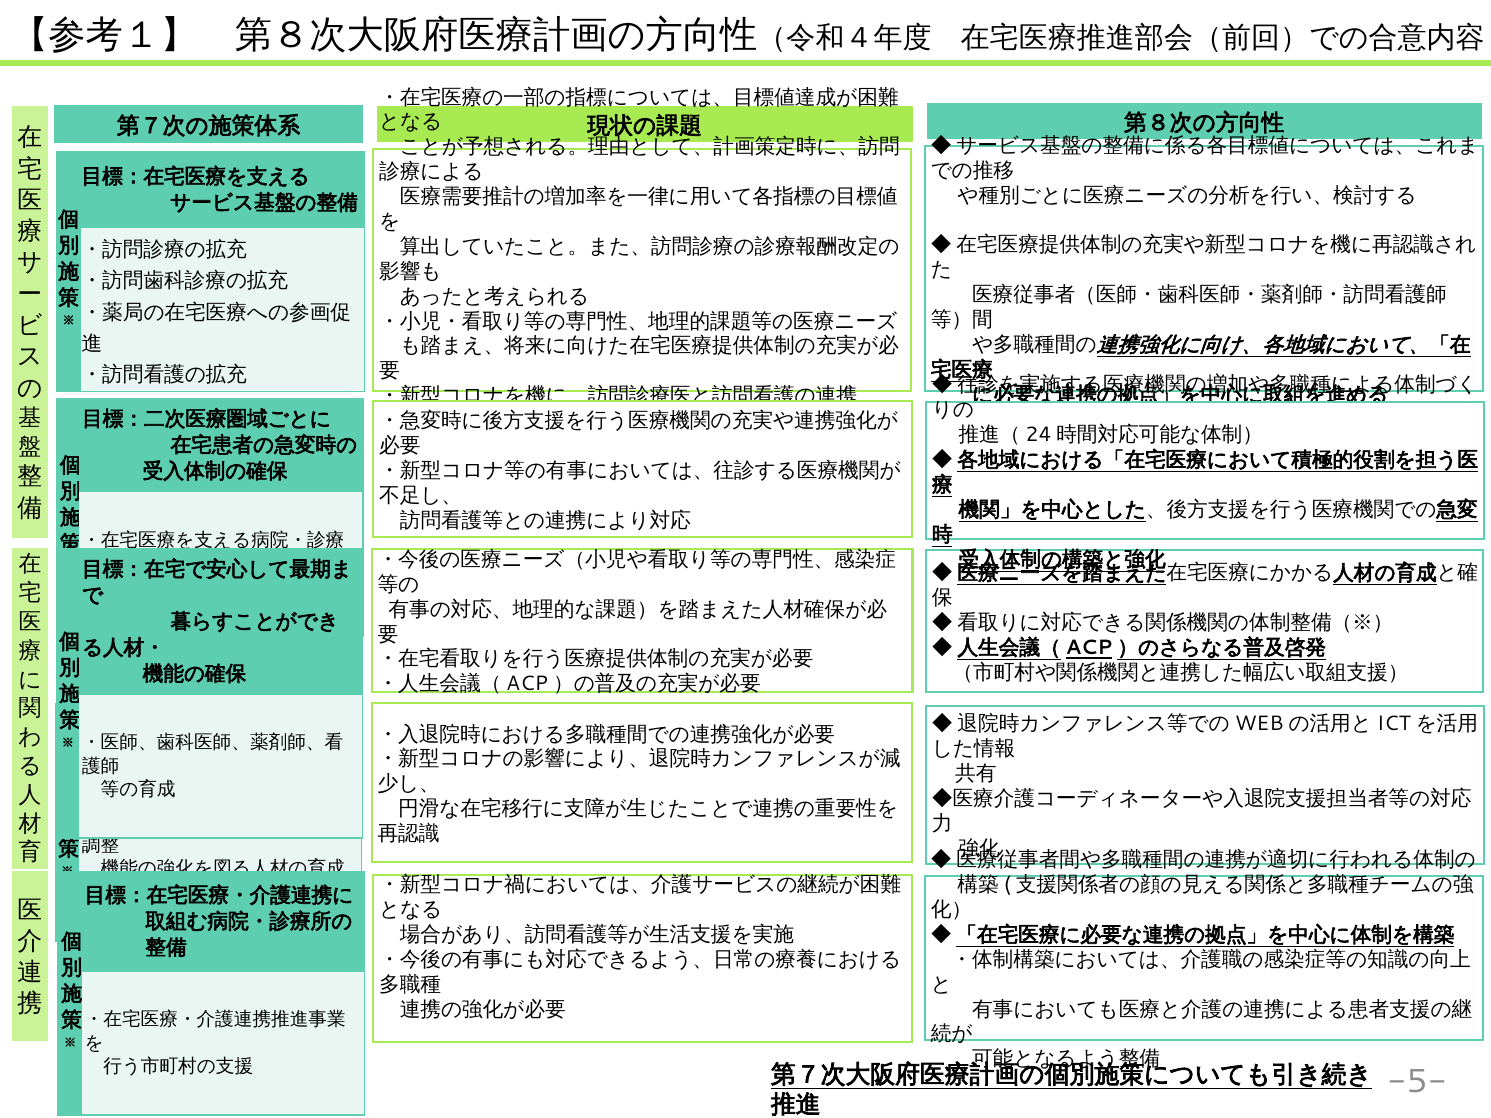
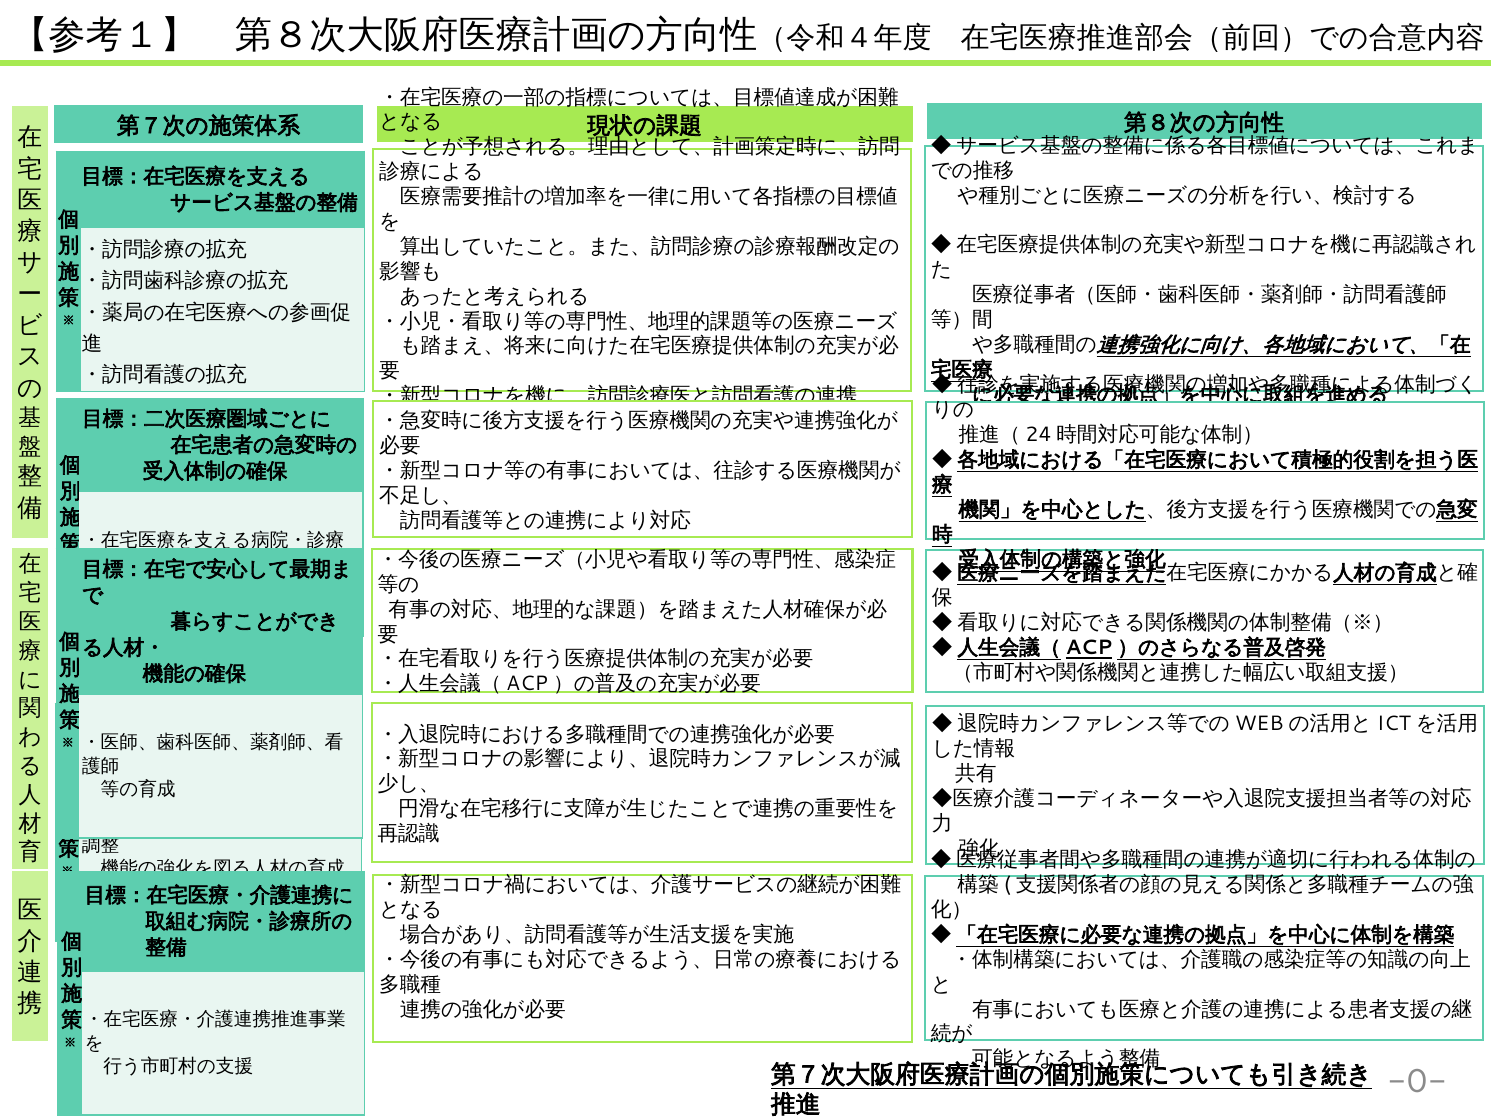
-5-: -5- -> -0-
